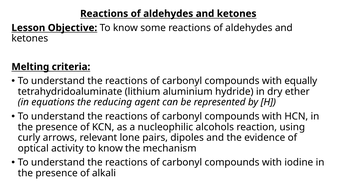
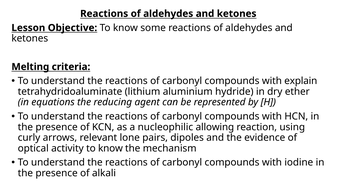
equally: equally -> explain
alcohols: alcohols -> allowing
